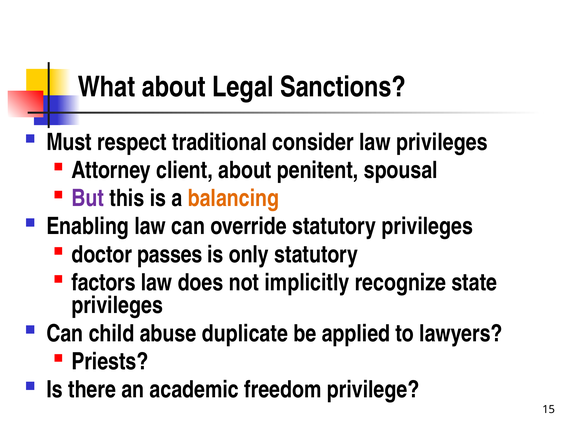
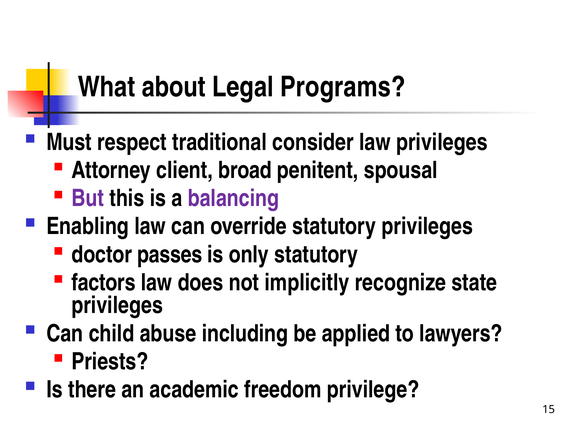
Sanctions: Sanctions -> Programs
client about: about -> broad
balancing colour: orange -> purple
duplicate: duplicate -> including
